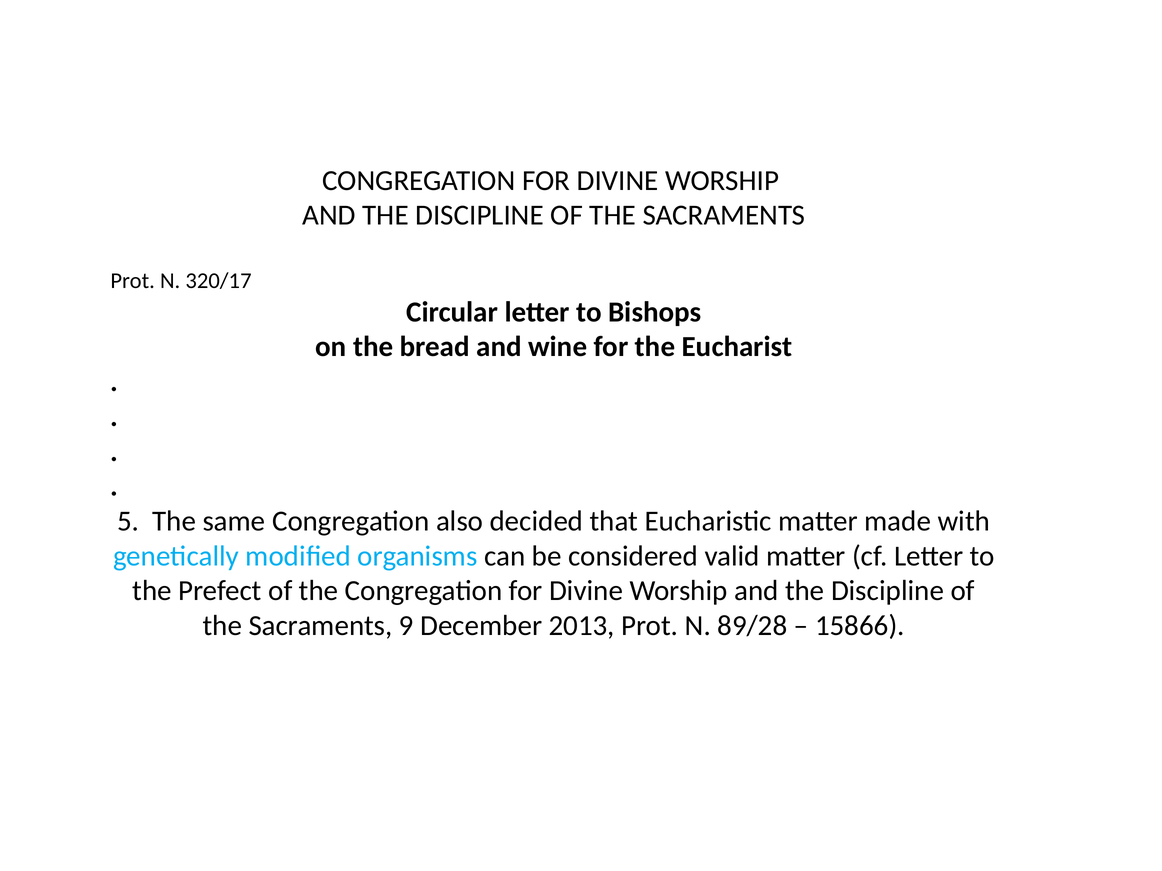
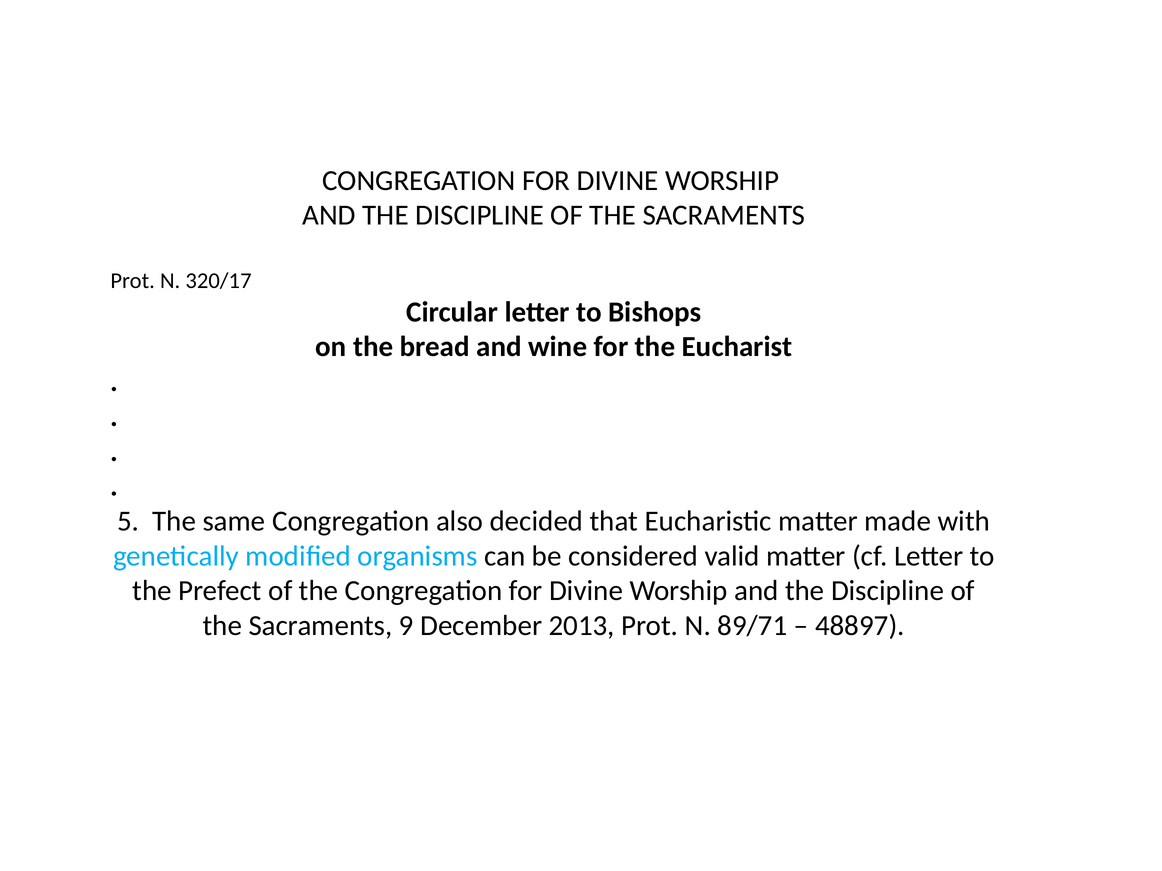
89/28: 89/28 -> 89/71
15866: 15866 -> 48897
